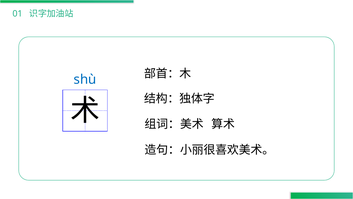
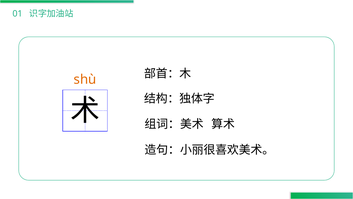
shù colour: blue -> orange
